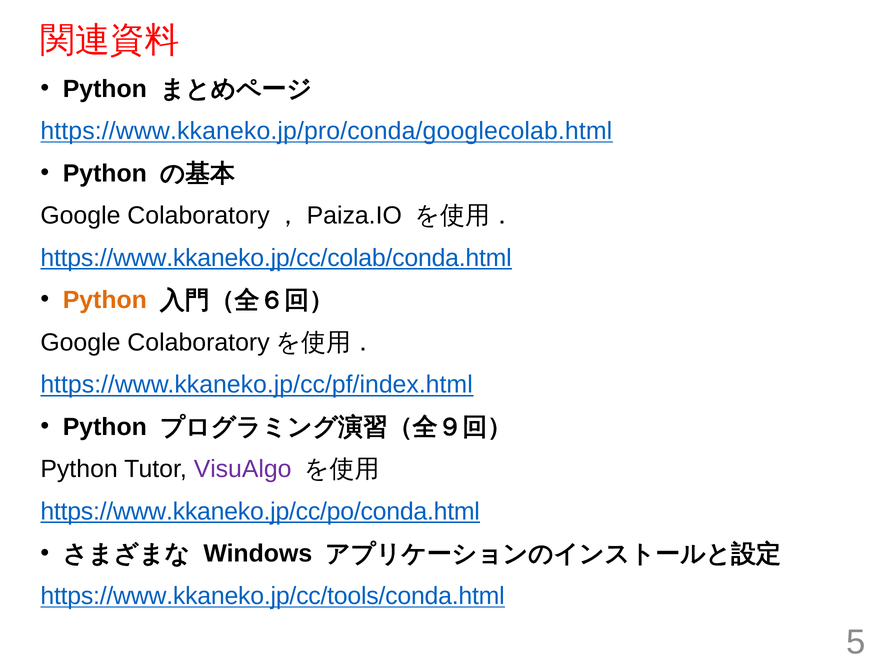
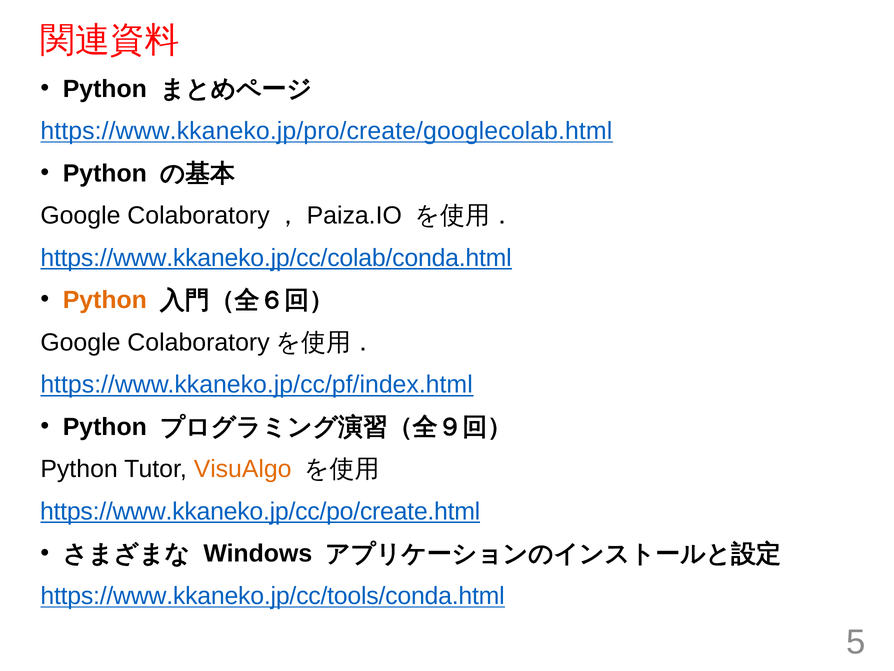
https://www.kkaneko.jp/pro/conda/googlecolab.html: https://www.kkaneko.jp/pro/conda/googlecolab.html -> https://www.kkaneko.jp/pro/create/googlecolab.html
VisuAlgo colour: purple -> orange
https://www.kkaneko.jp/cc/po/conda.html: https://www.kkaneko.jp/cc/po/conda.html -> https://www.kkaneko.jp/cc/po/create.html
